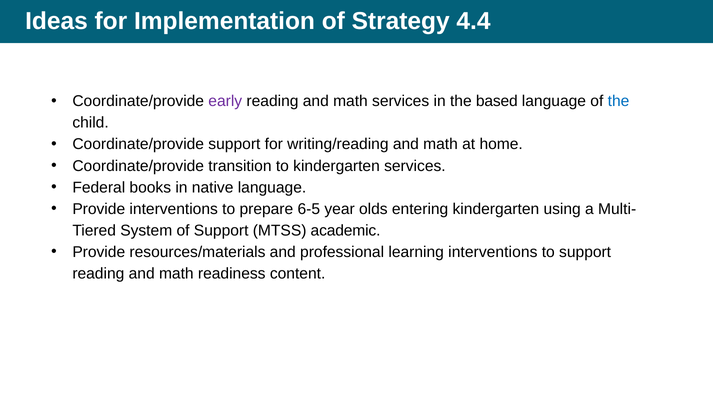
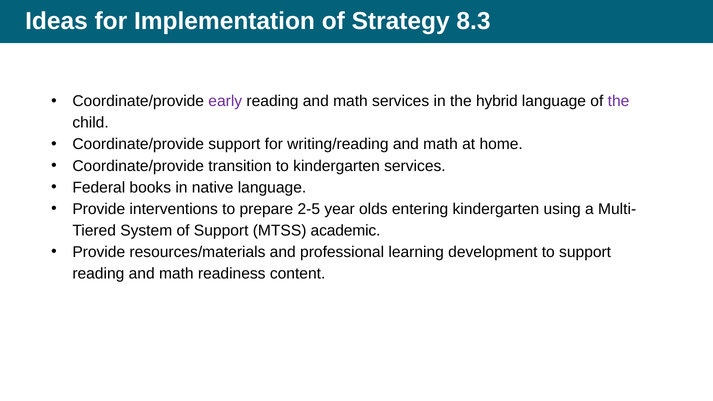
4.4: 4.4 -> 8.3
based: based -> hybrid
the at (619, 101) colour: blue -> purple
6-5: 6-5 -> 2-5
learning interventions: interventions -> development
